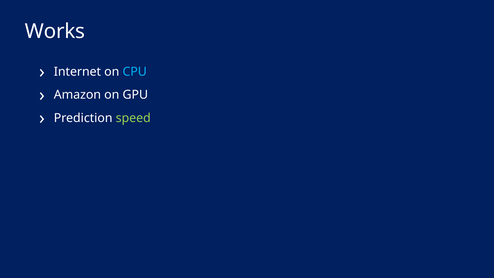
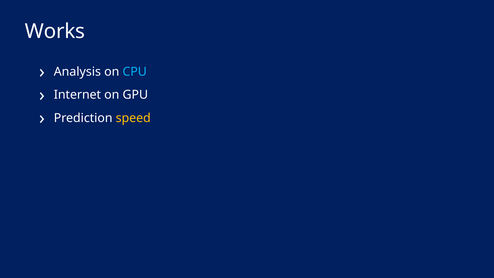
Internet: Internet -> Analysis
Amazon: Amazon -> Internet
speed colour: light green -> yellow
